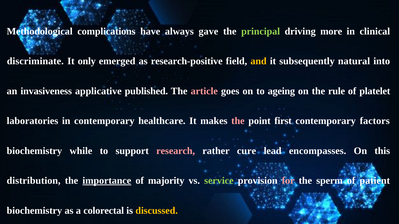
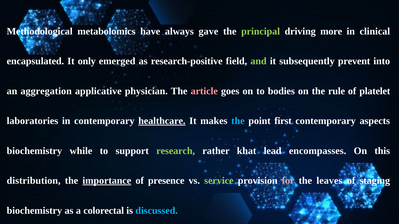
complications: complications -> metabolomics
discriminate: discriminate -> encapsulated
and colour: yellow -> light green
natural: natural -> prevent
invasiveness: invasiveness -> aggregation
published: published -> physician
ageing: ageing -> bodies
healthcare underline: none -> present
the at (238, 121) colour: pink -> light blue
factors: factors -> aspects
research colour: pink -> light green
cure: cure -> khat
majority: majority -> presence
sperm: sperm -> leaves
patient: patient -> staging
discussed colour: yellow -> light blue
